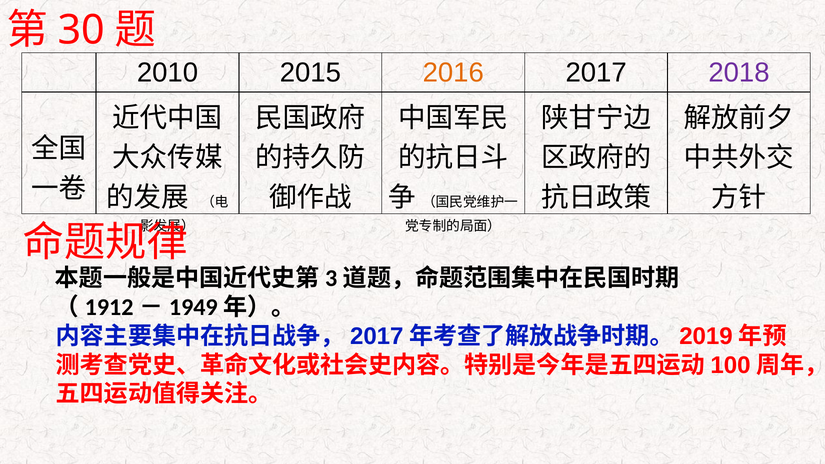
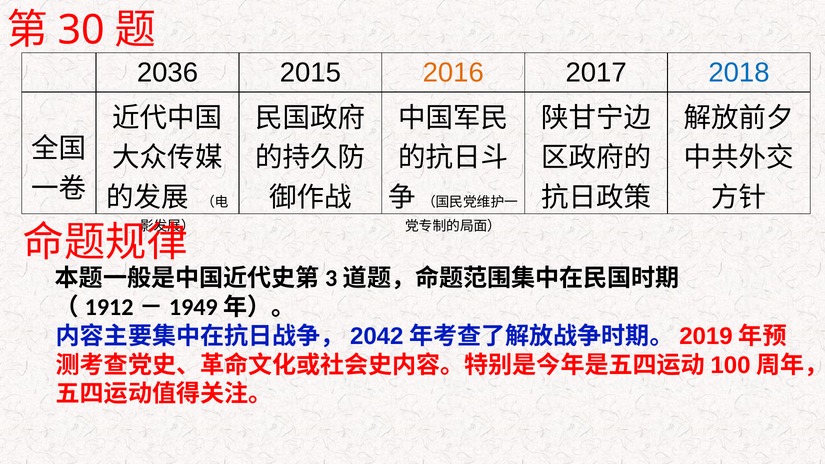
2010: 2010 -> 2036
2018 colour: purple -> blue
2017 at (377, 336): 2017 -> 2042
